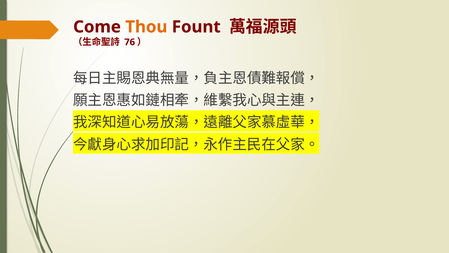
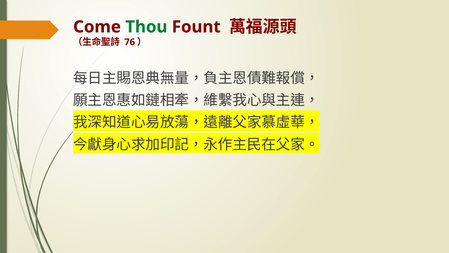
Thou colour: orange -> green
